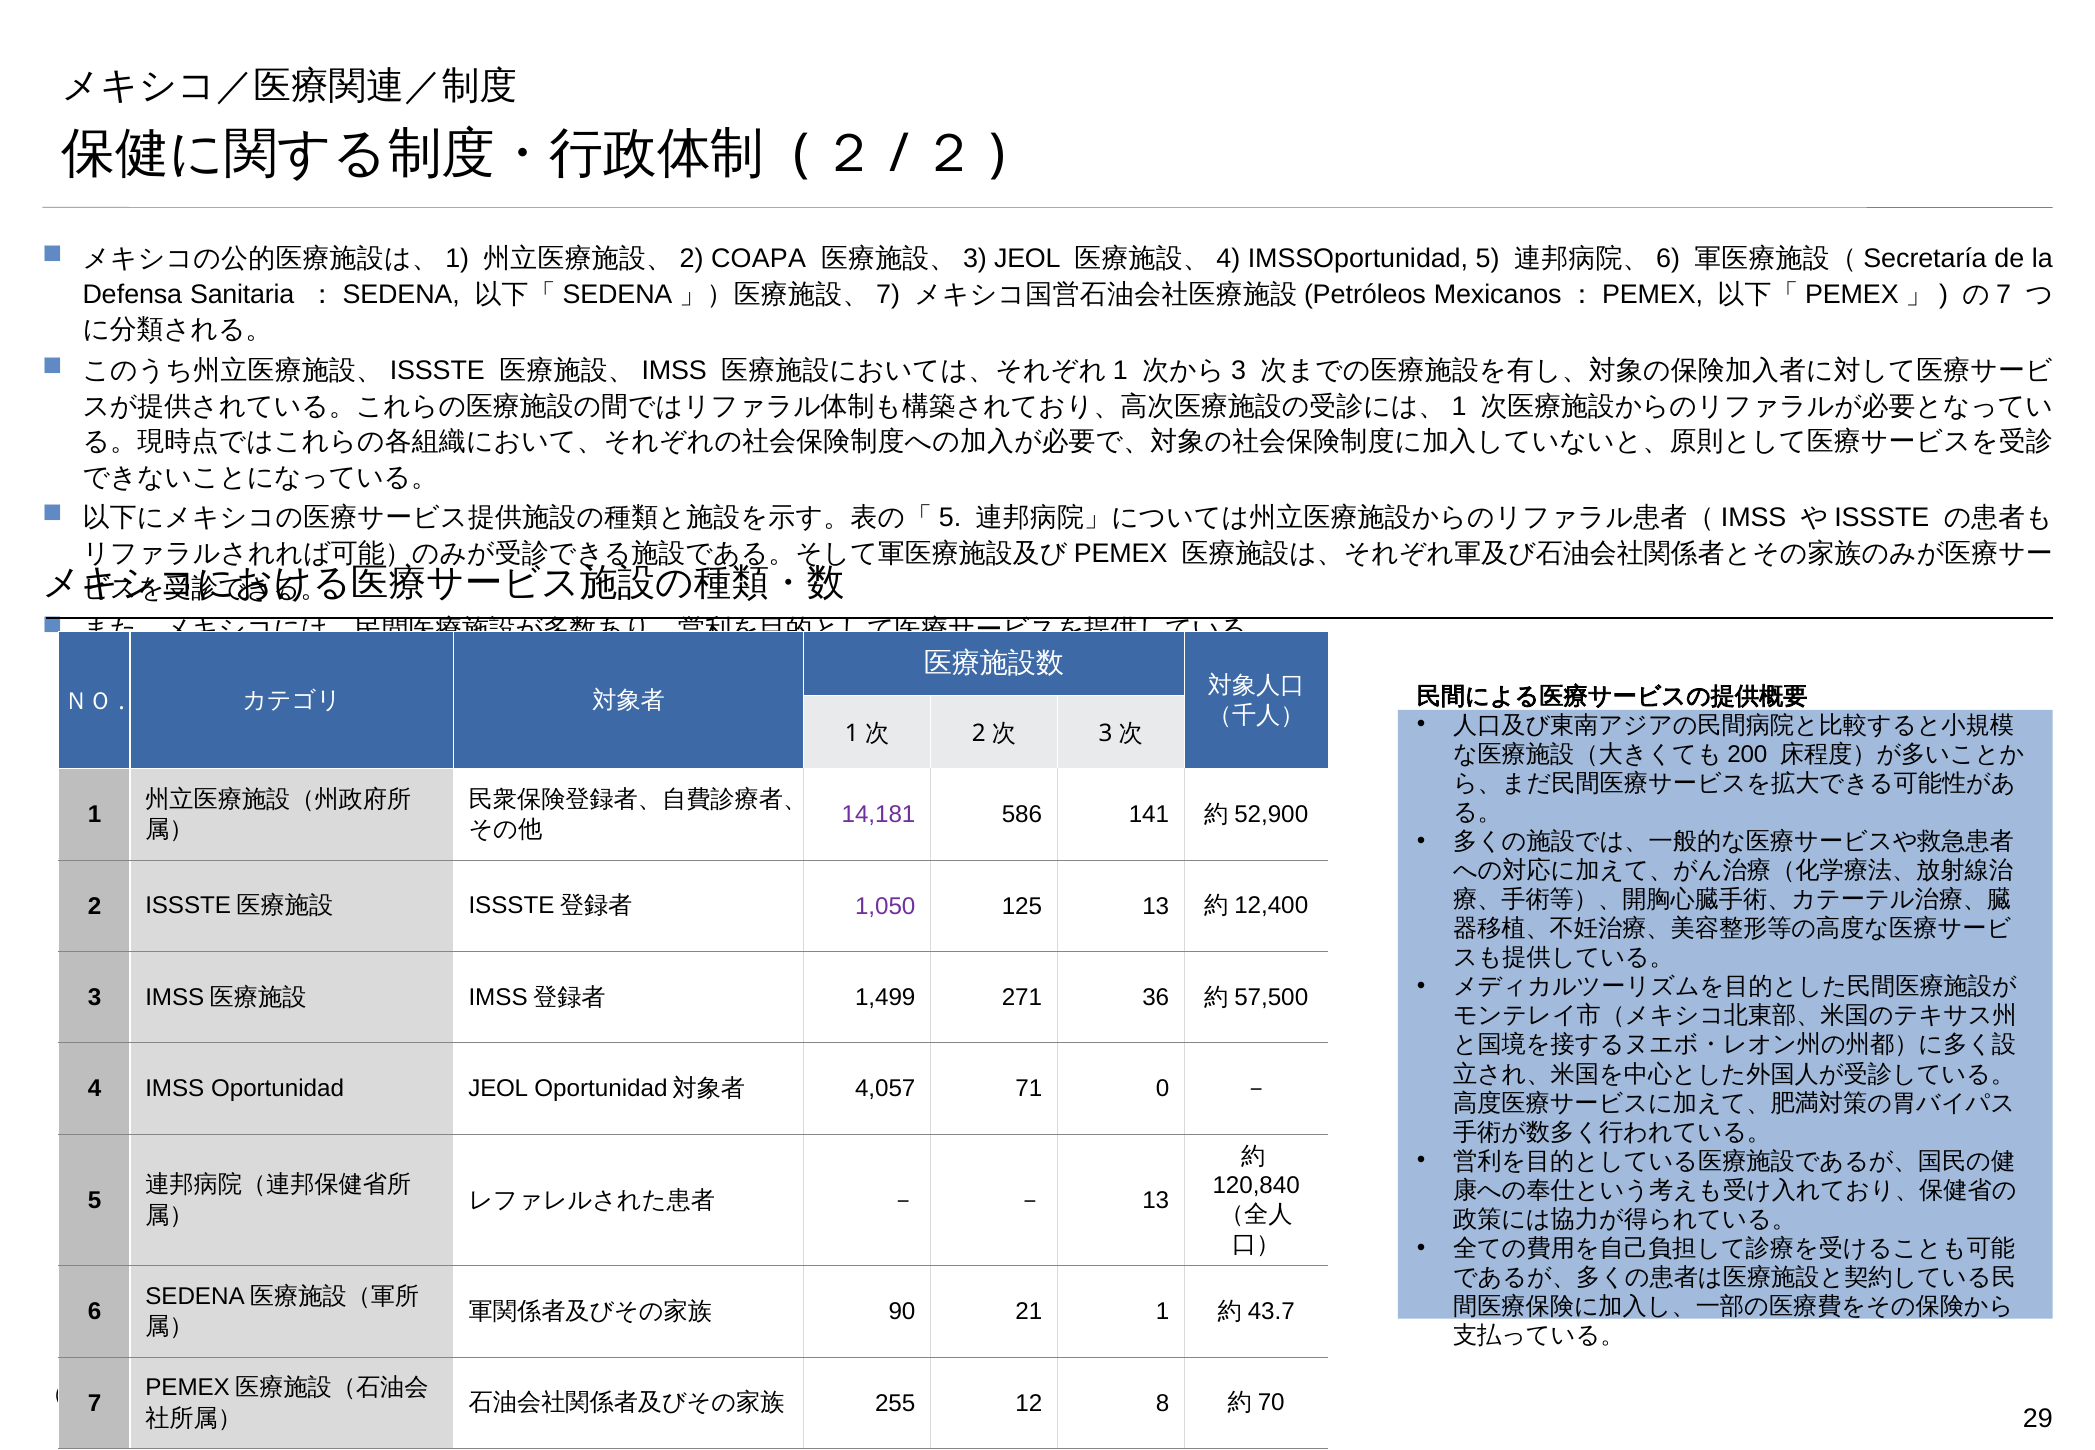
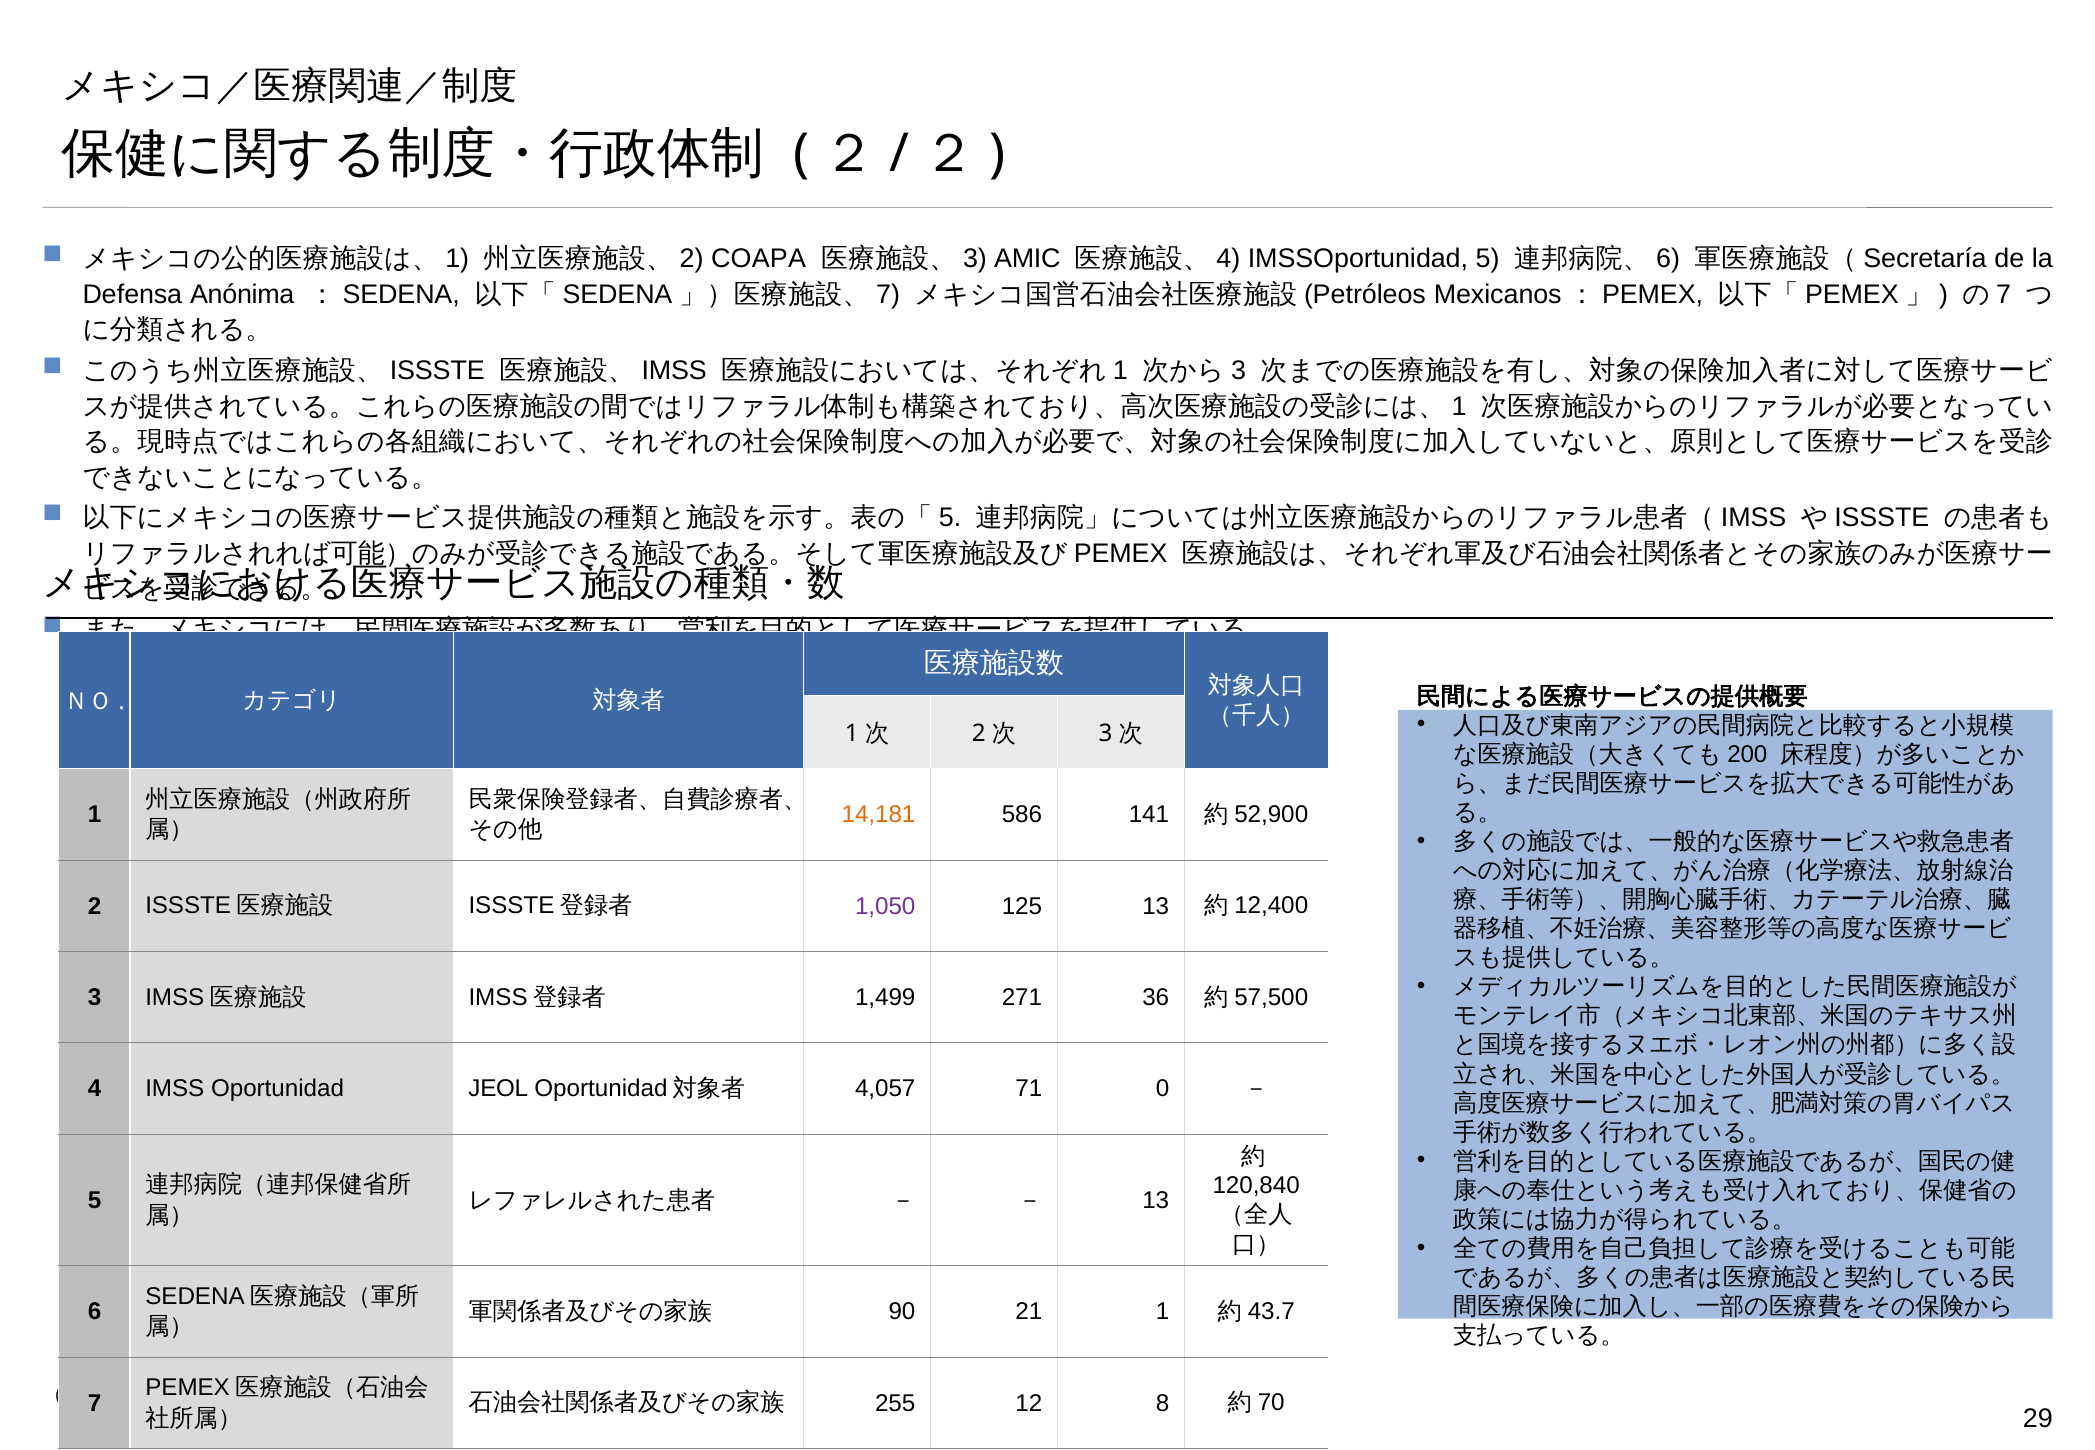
3 JEOL: JEOL -> AMIC
Sanitaria: Sanitaria -> Anónima
14,181 colour: purple -> orange
